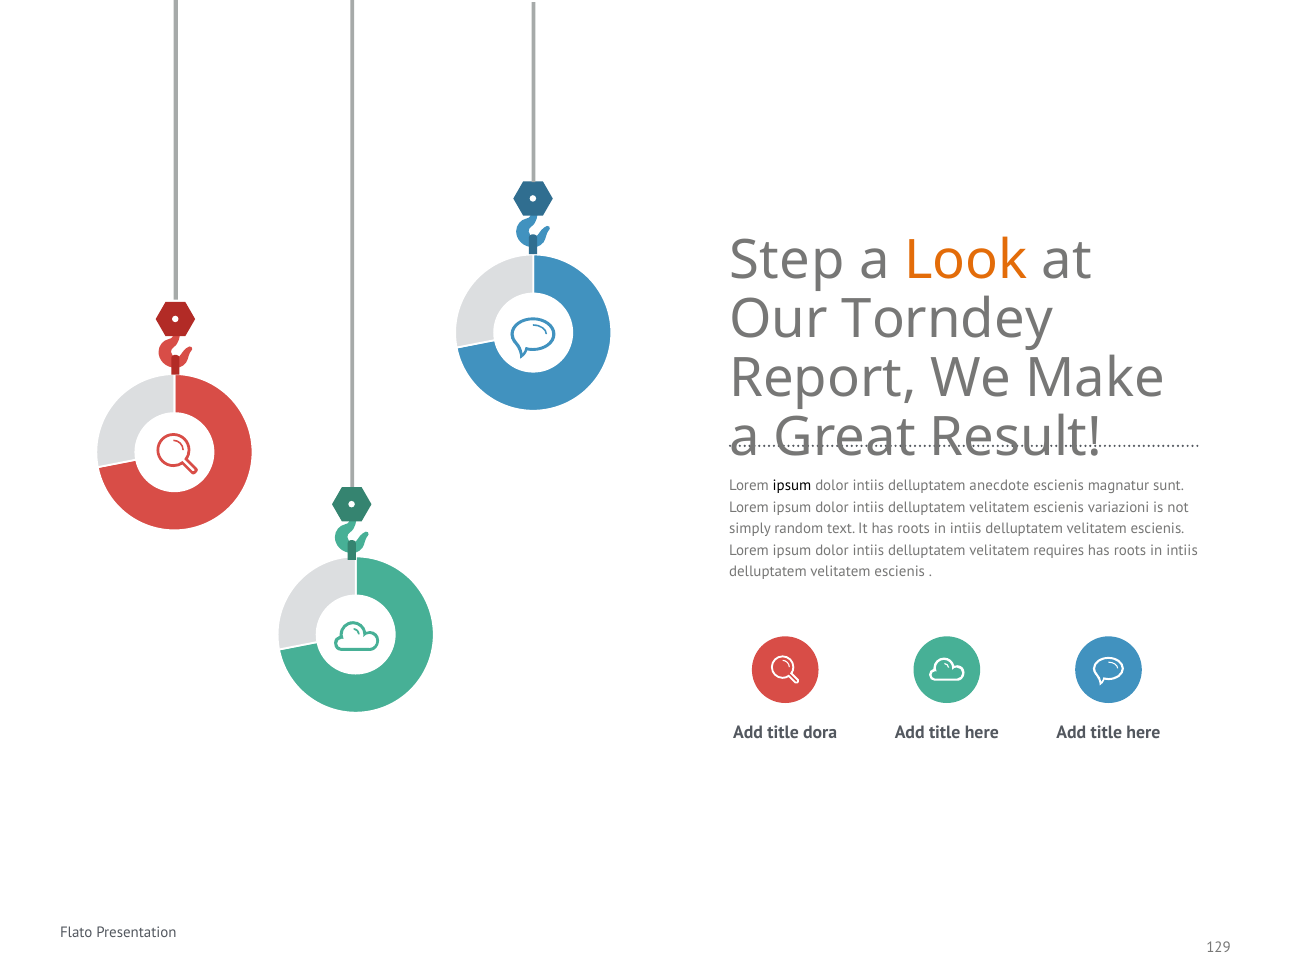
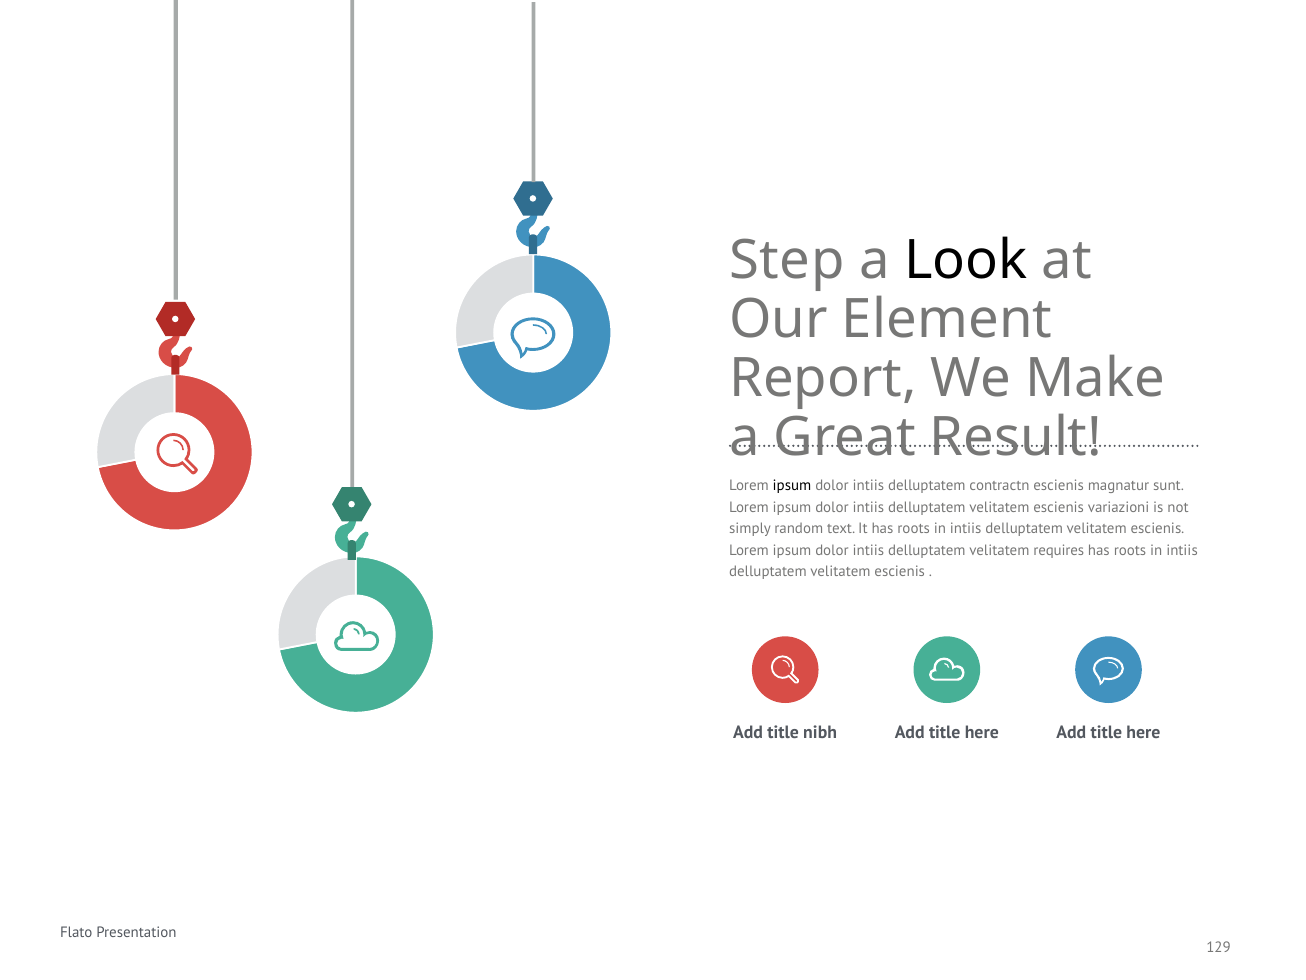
Look colour: orange -> black
Torndey: Torndey -> Element
anecdote: anecdote -> contractn
dora: dora -> nibh
